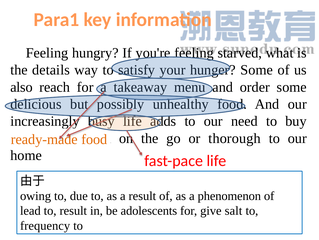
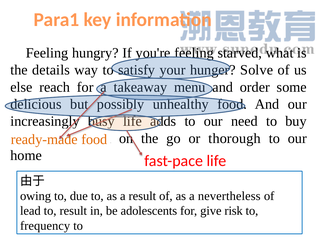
Some at (257, 70): Some -> Solve
also: also -> else
phenomenon: phenomenon -> nevertheless
salt: salt -> risk
